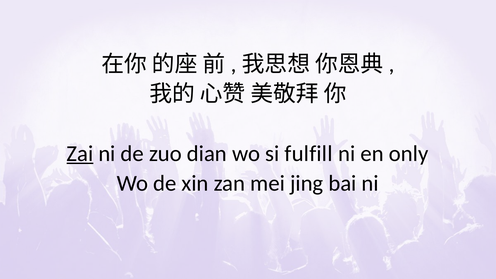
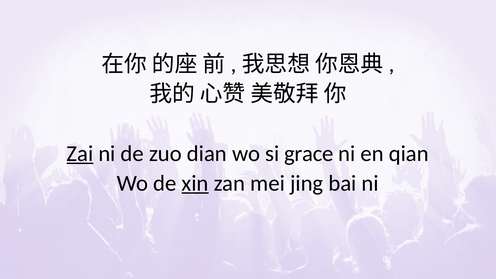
fulfill: fulfill -> grace
only: only -> qian
xin underline: none -> present
